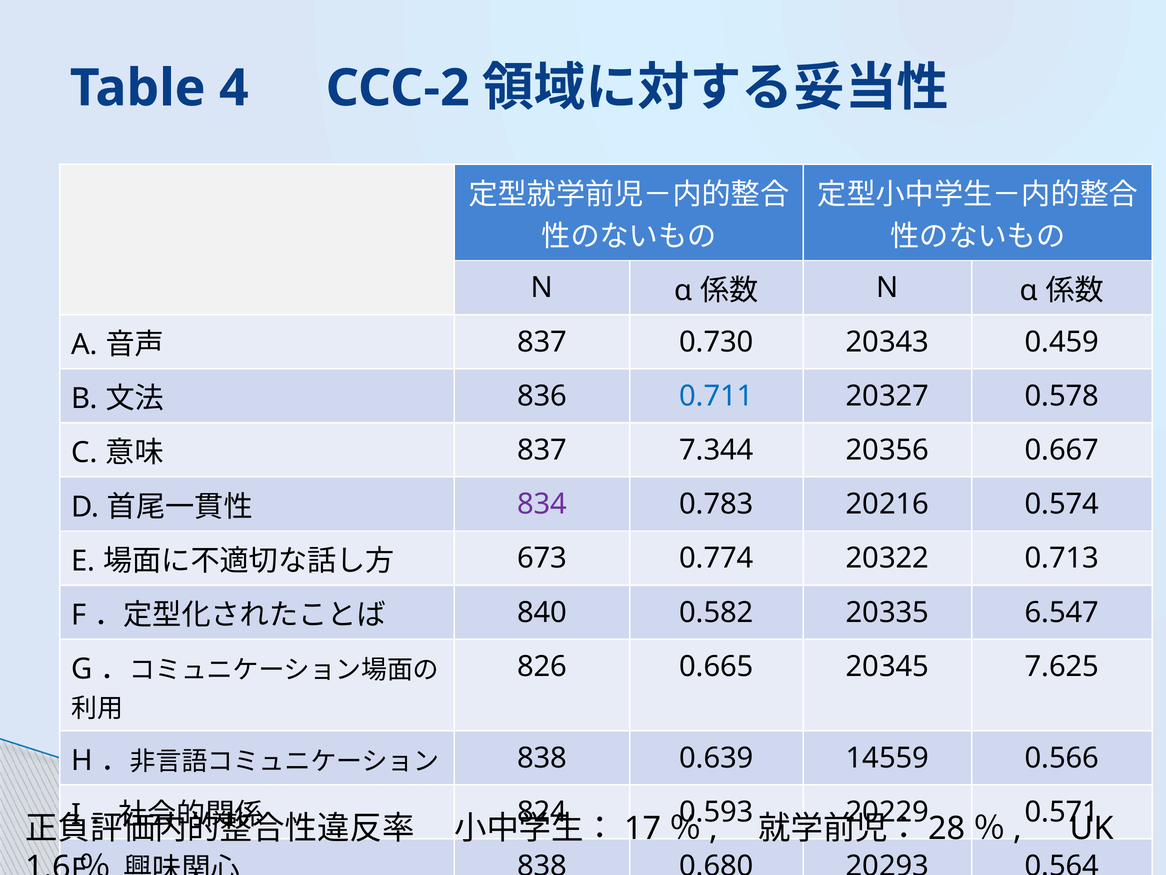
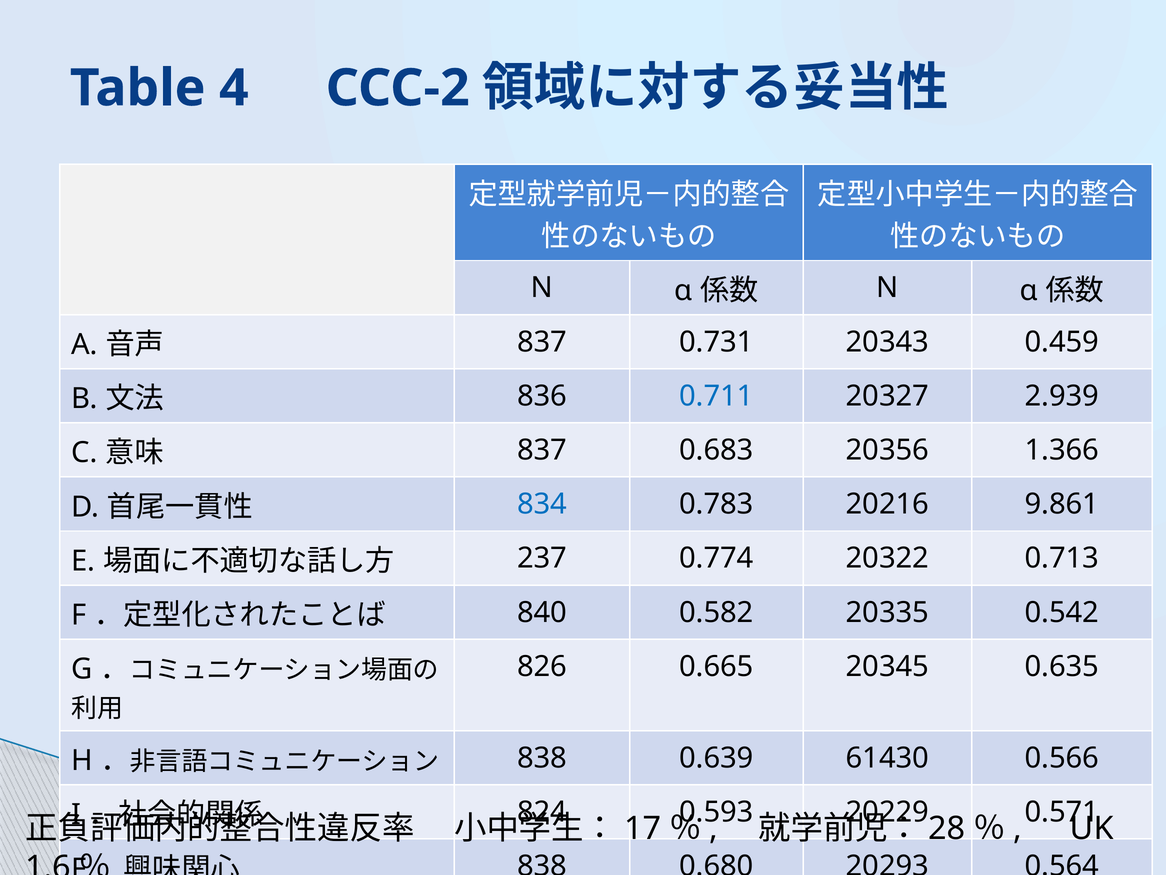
0.730: 0.730 -> 0.731
0.578: 0.578 -> 2.939
7.344: 7.344 -> 0.683
0.667: 0.667 -> 1.366
834 colour: purple -> blue
0.574: 0.574 -> 9.861
673: 673 -> 237
6.547: 6.547 -> 0.542
7.625: 7.625 -> 0.635
14559: 14559 -> 61430
